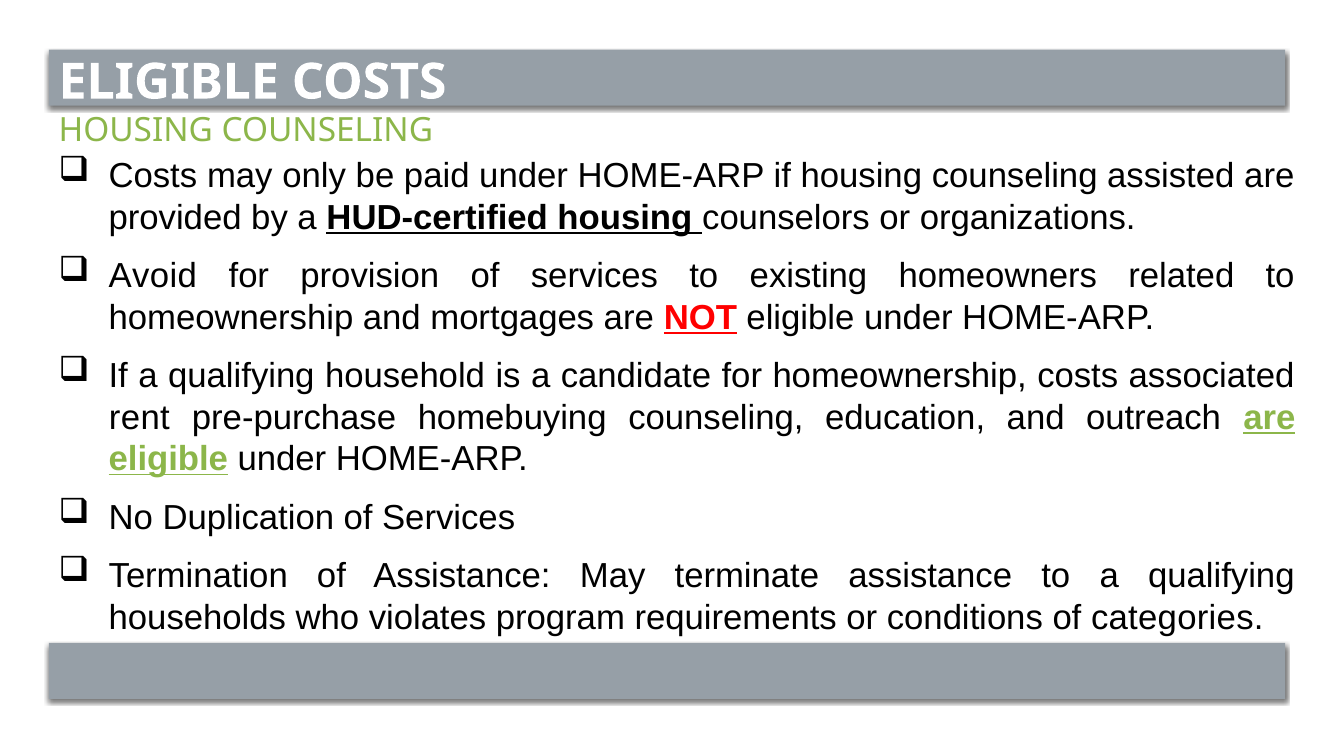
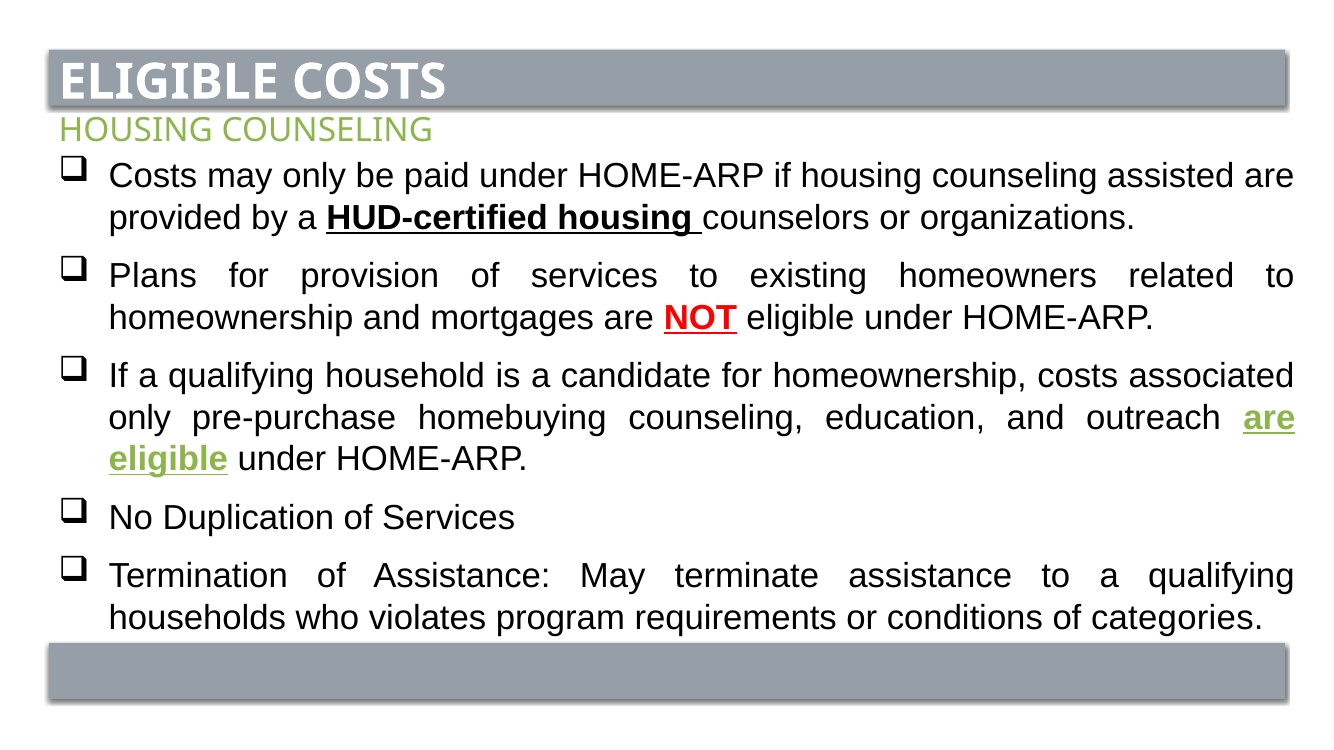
Avoid: Avoid -> Plans
rent at (139, 418): rent -> only
